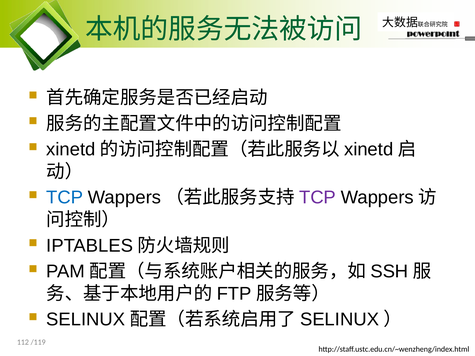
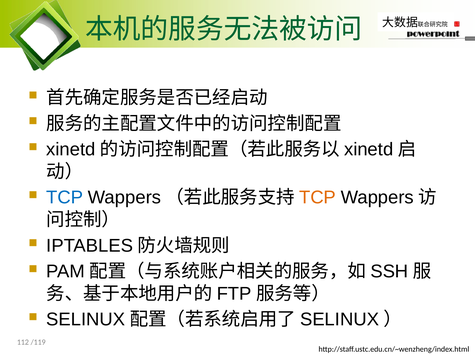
TCP at (318, 198) colour: purple -> orange
